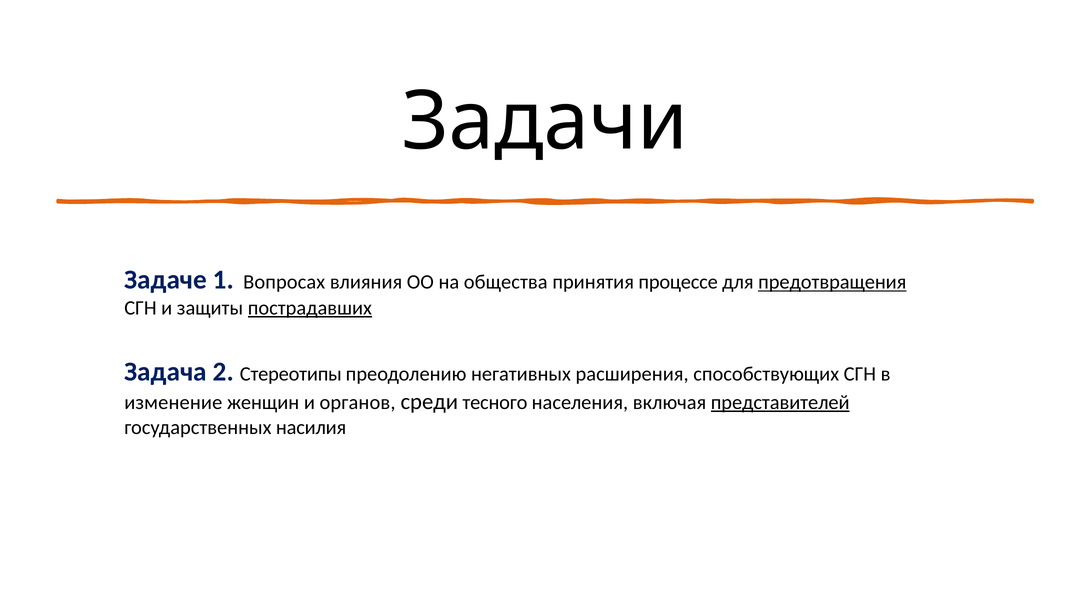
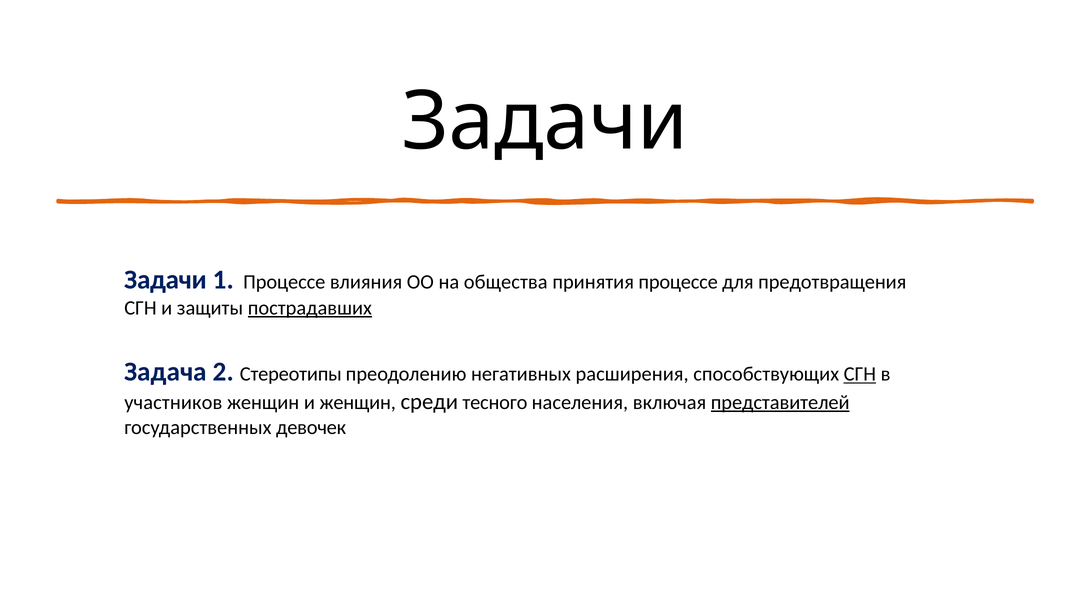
Задаче at (166, 280): Задаче -> Задачи
1 Вопросах: Вопросах -> Процессе
предотвращения underline: present -> none
СГН at (860, 374) underline: none -> present
изменение: изменение -> участников
и органов: органов -> женщин
насилия: насилия -> девочек
